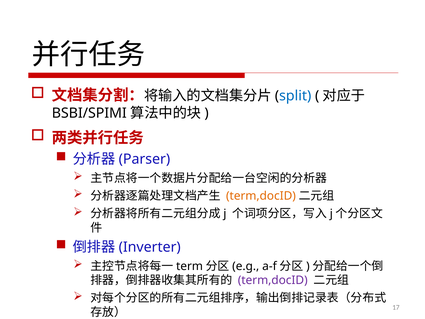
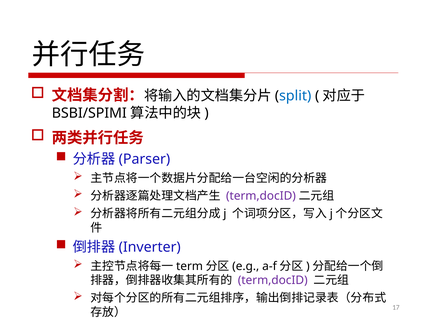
term,docID at (261, 196) colour: orange -> purple
